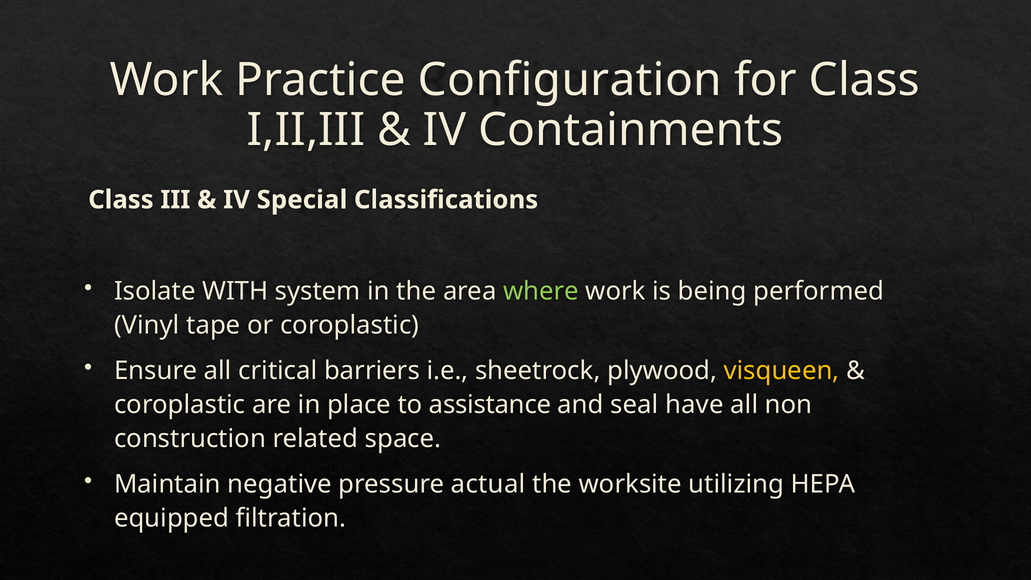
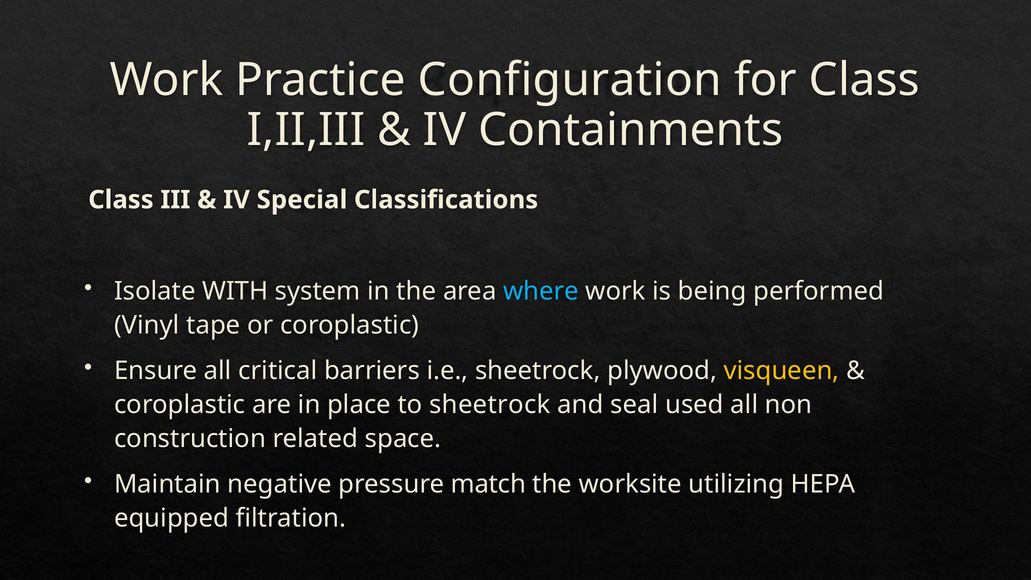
where colour: light green -> light blue
to assistance: assistance -> sheetrock
have: have -> used
actual: actual -> match
